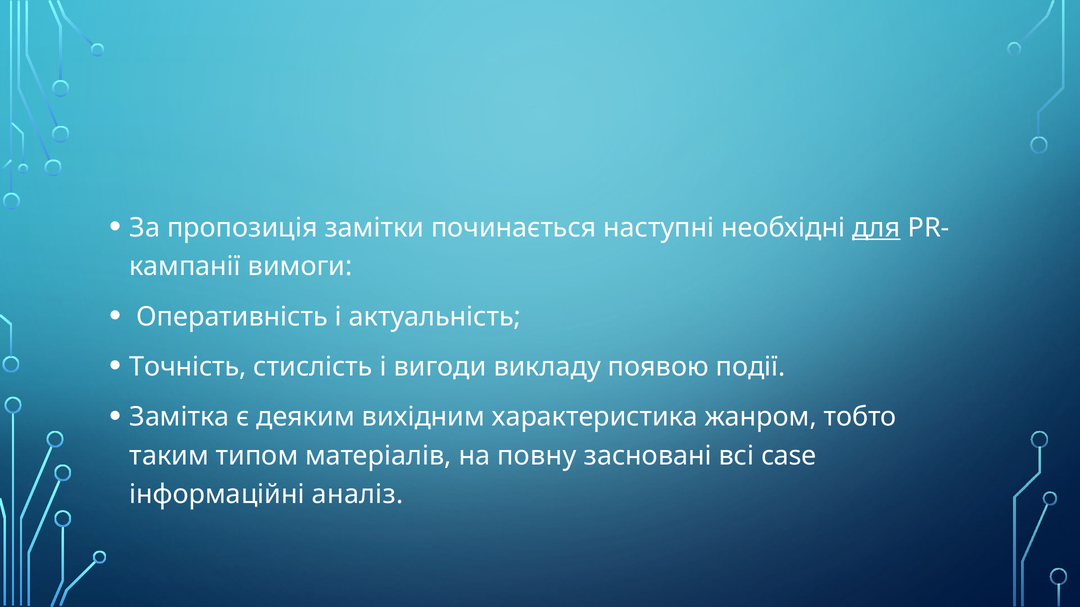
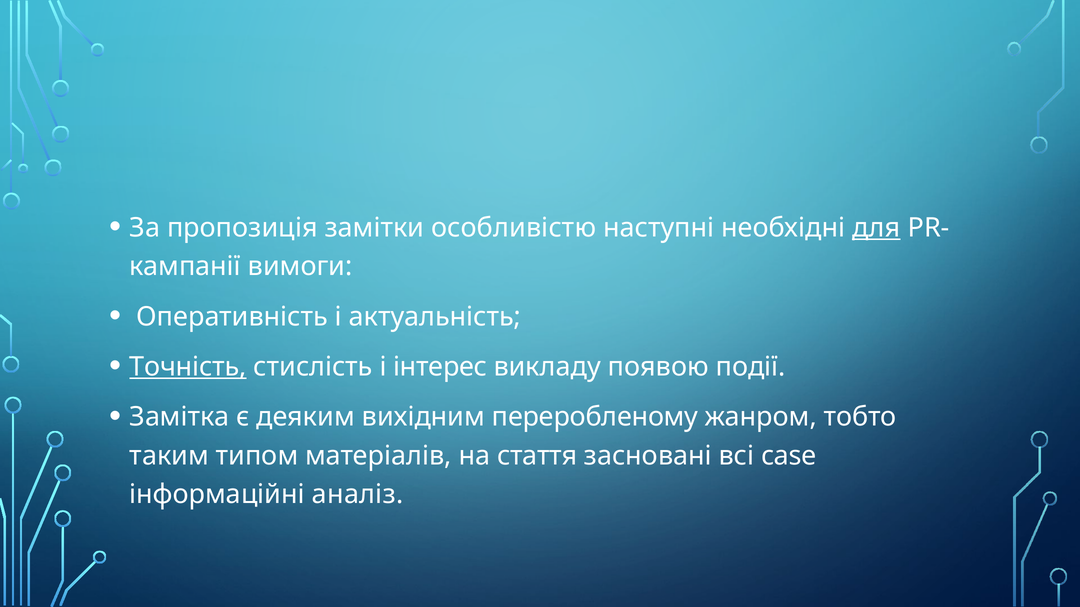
починається: починається -> особливістю
Точність underline: none -> present
вигоди: вигоди -> інтерес
характеристика: характеристика -> переробленому
повну: повну -> стаття
